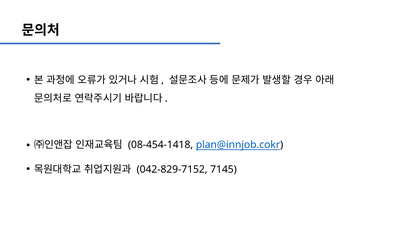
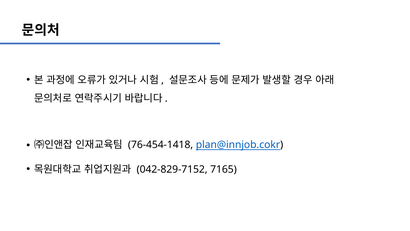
08-454-1418: 08-454-1418 -> 76-454-1418
7145: 7145 -> 7165
